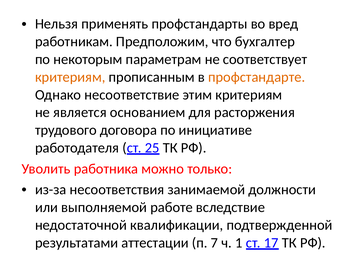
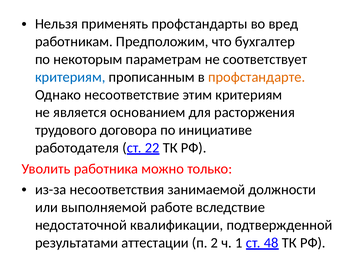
критериям at (70, 77) colour: orange -> blue
25: 25 -> 22
7: 7 -> 2
17: 17 -> 48
